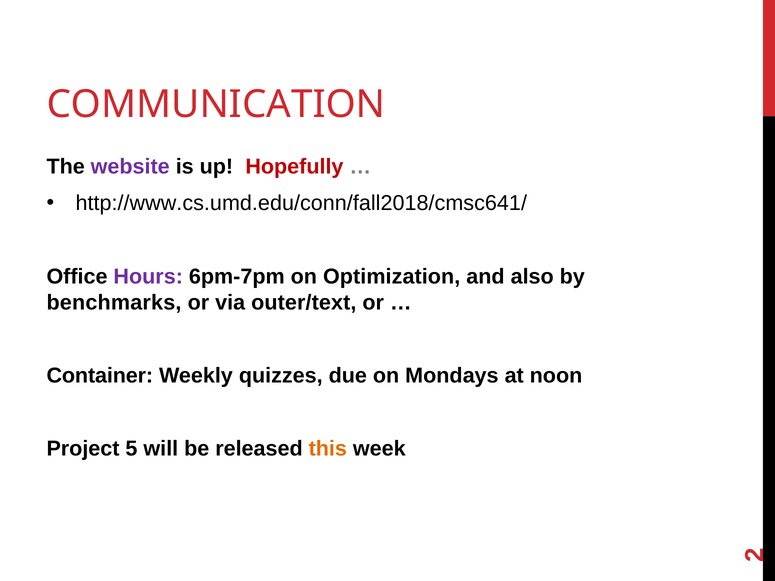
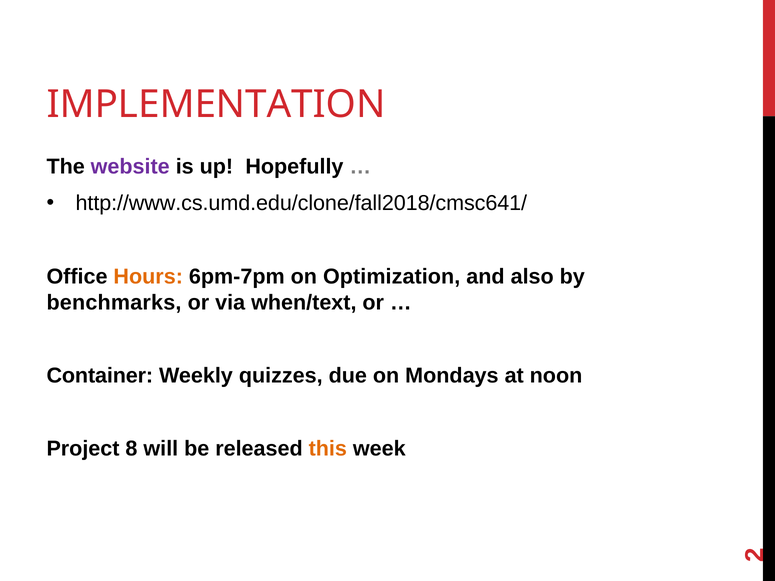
COMMUNICATION: COMMUNICATION -> IMPLEMENTATION
Hopefully colour: red -> black
http://www.cs.umd.edu/conn/fall2018/cmsc641/: http://www.cs.umd.edu/conn/fall2018/cmsc641/ -> http://www.cs.umd.edu/clone/fall2018/cmsc641/
Hours colour: purple -> orange
outer/text: outer/text -> when/text
5: 5 -> 8
